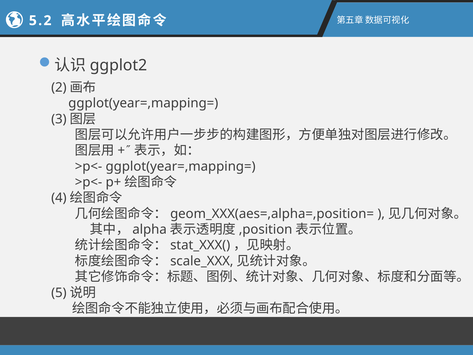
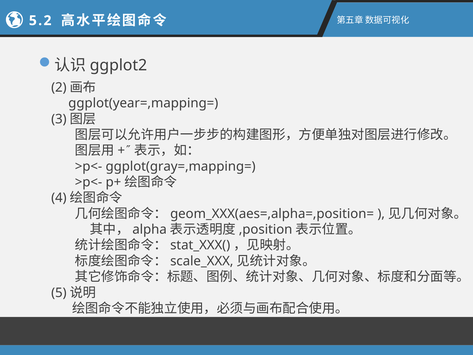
>p<- ggplot(year=,mapping=: ggplot(year=,mapping= -> ggplot(gray=,mapping=
